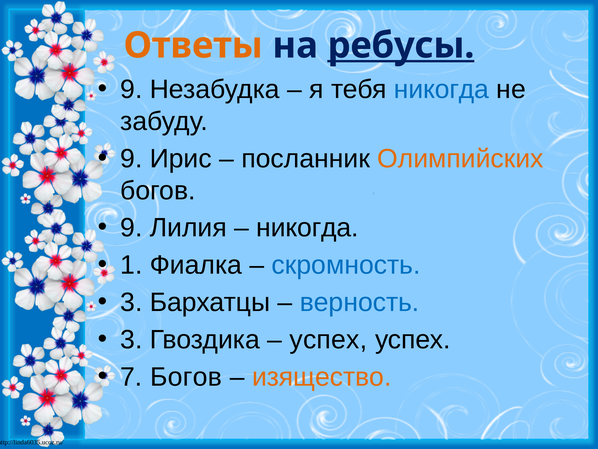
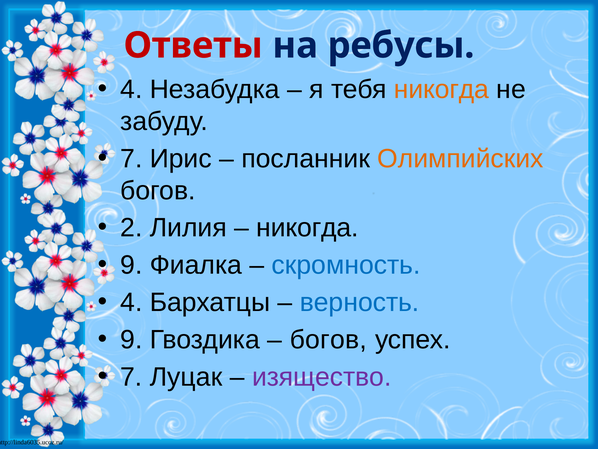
Ответы colour: orange -> red
ребусы underline: present -> none
9 at (131, 89): 9 -> 4
никогда at (441, 89) colour: blue -> orange
9 at (131, 158): 9 -> 7
9 at (131, 228): 9 -> 2
1 at (131, 265): 1 -> 9
3 at (131, 302): 3 -> 4
3 at (131, 339): 3 -> 9
успех at (328, 339): успех -> богов
7 Богов: Богов -> Луцак
изящество colour: orange -> purple
